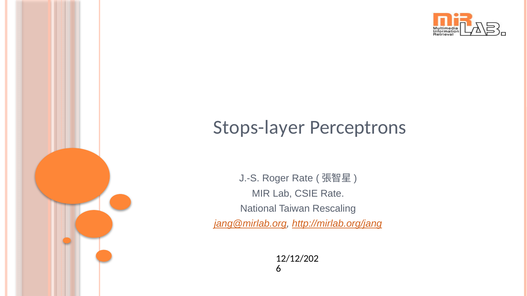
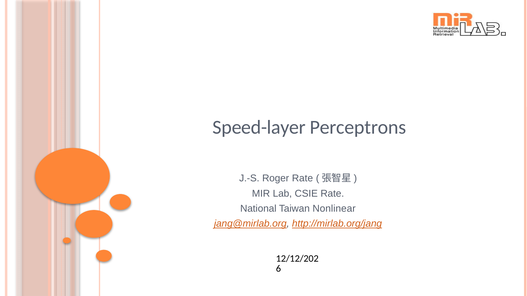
Stops-layer: Stops-layer -> Speed-layer
Rescaling: Rescaling -> Nonlinear
